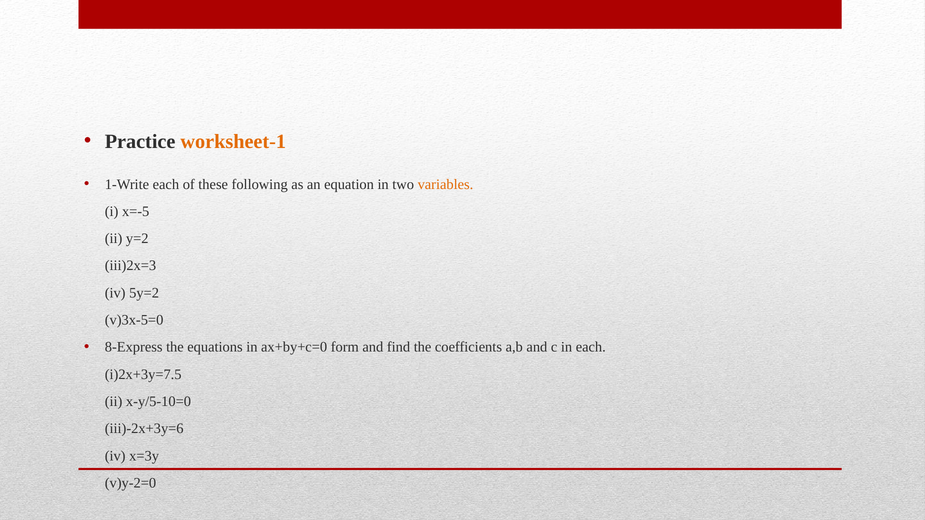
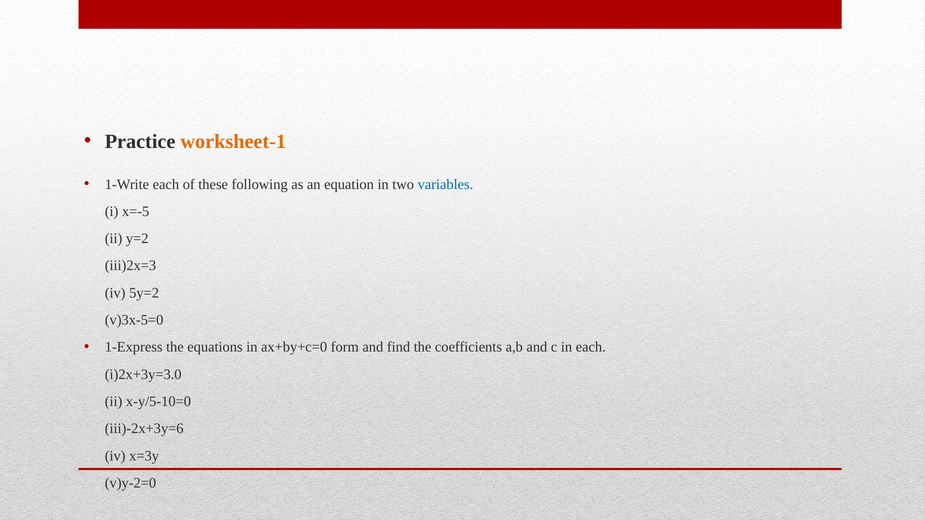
variables colour: orange -> blue
8-Express: 8-Express -> 1-Express
i)2x+3y=7.5: i)2x+3y=7.5 -> i)2x+3y=3.0
